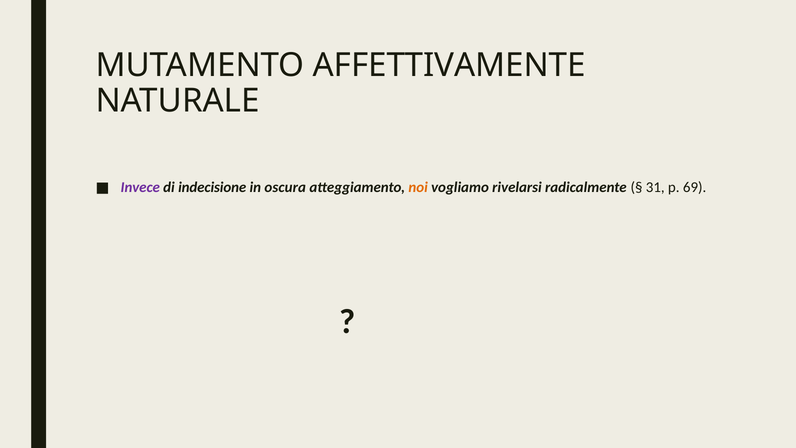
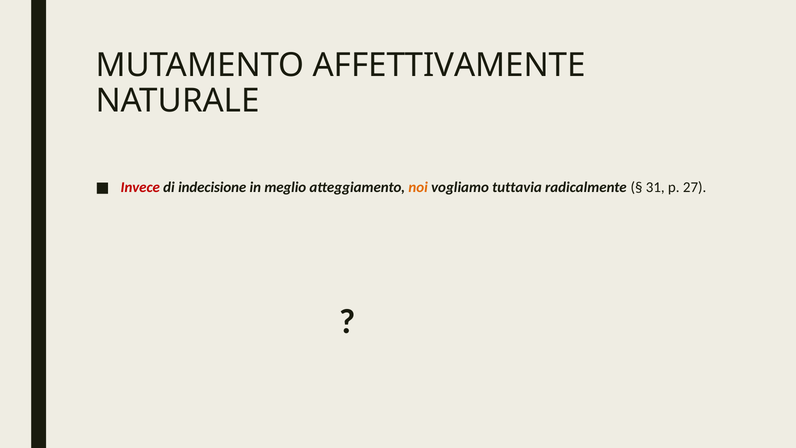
Invece colour: purple -> red
oscura: oscura -> meglio
rivelarsi: rivelarsi -> tuttavia
69: 69 -> 27
